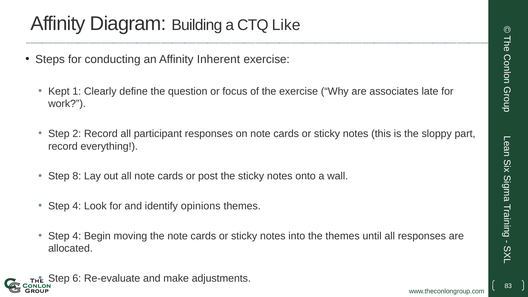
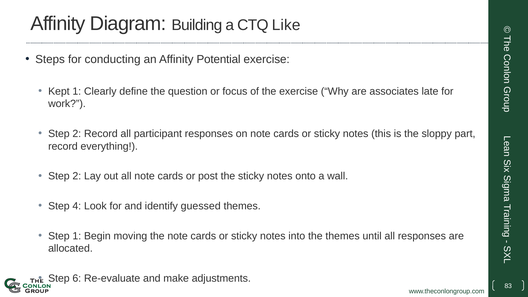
Inherent: Inherent -> Potential
8 at (77, 176): 8 -> 2
opinions: opinions -> guessed
4 at (77, 236): 4 -> 1
